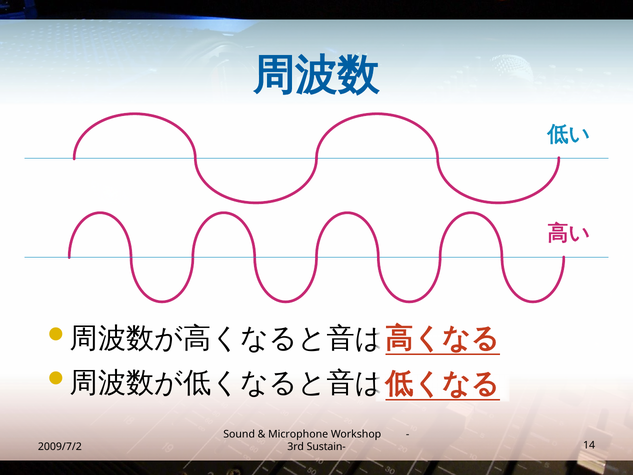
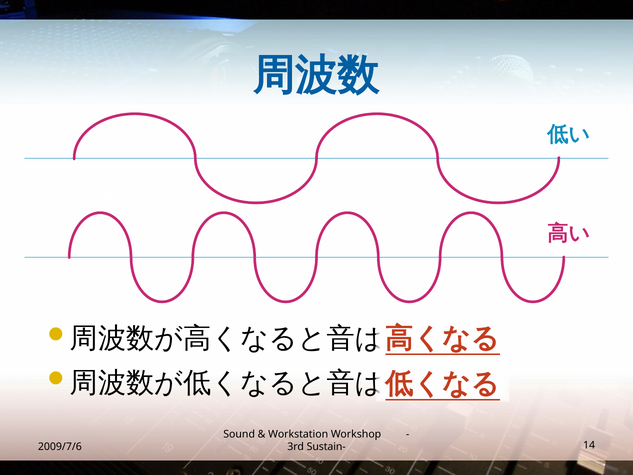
Microphone: Microphone -> Workstation
2009/7/2: 2009/7/2 -> 2009/7/6
